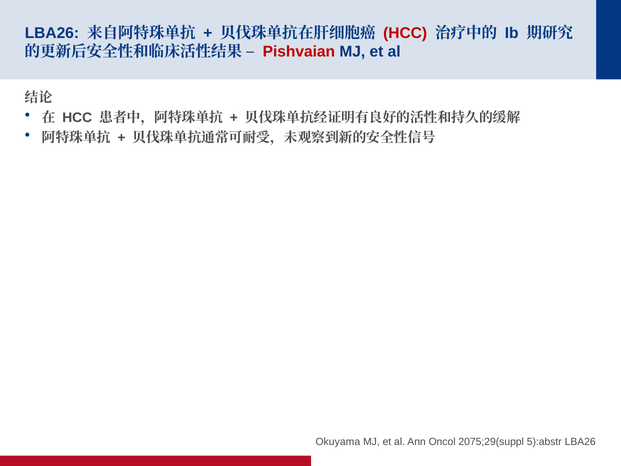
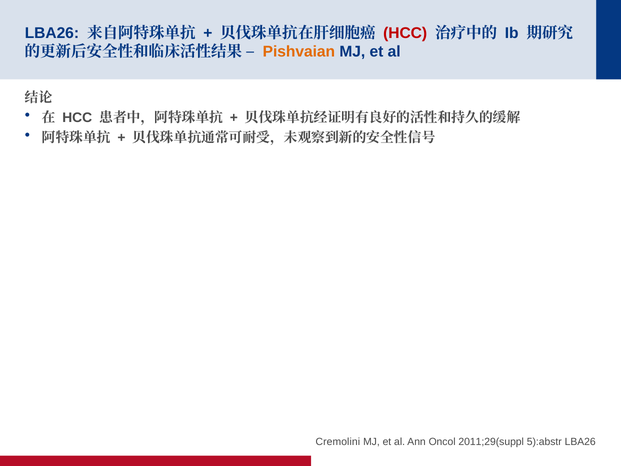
Pishvaian colour: red -> orange
Okuyama: Okuyama -> Cremolini
2075;29(suppl: 2075;29(suppl -> 2011;29(suppl
